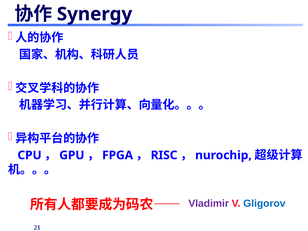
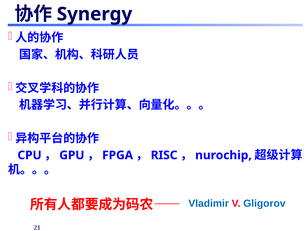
Vladimir colour: purple -> blue
